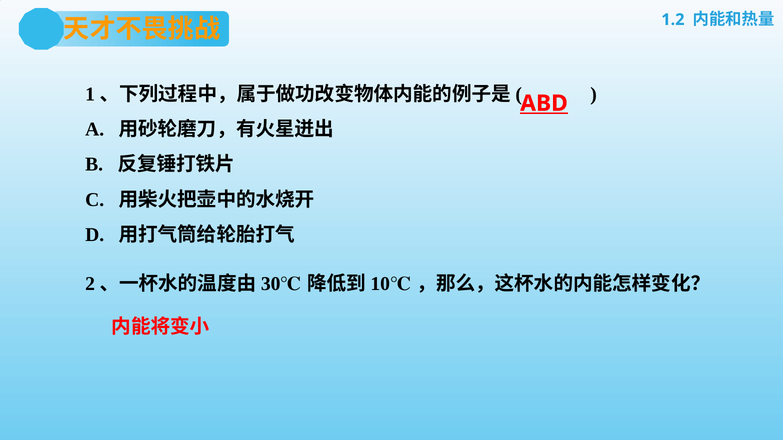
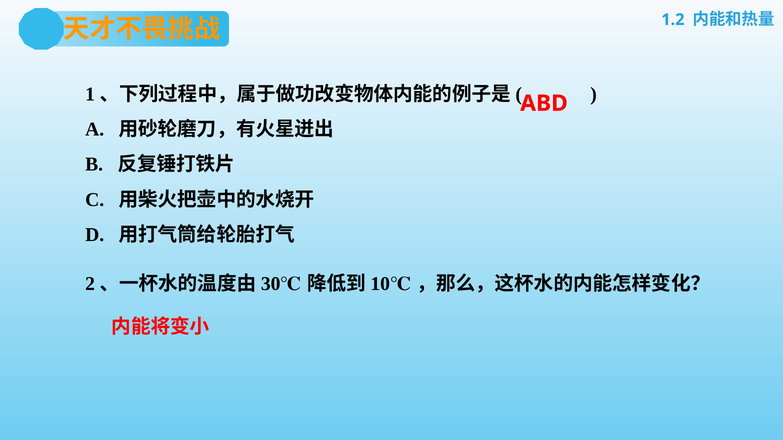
ABD underline: present -> none
